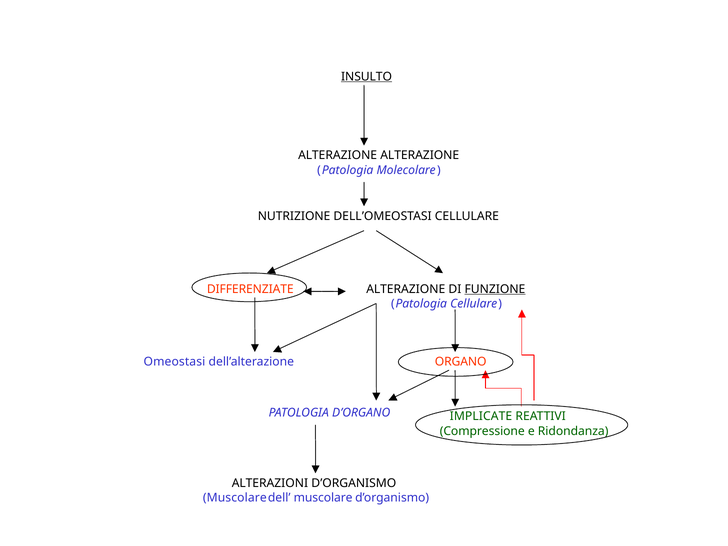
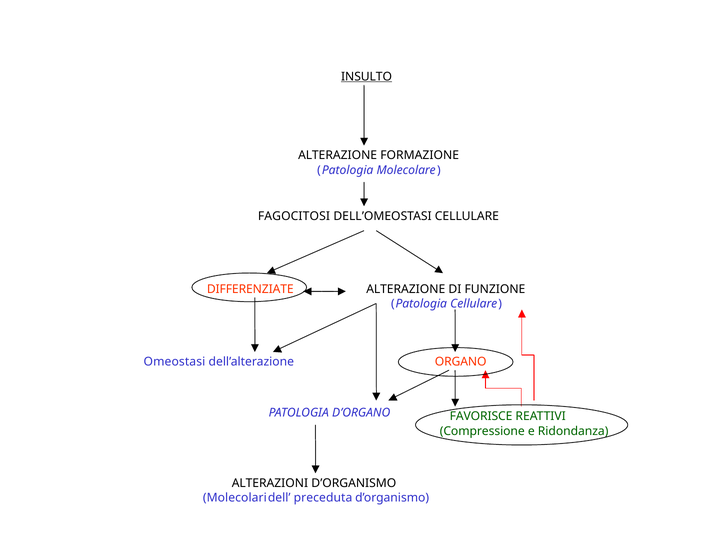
ALTERAZIONE ALTERAZIONE: ALTERAZIONE -> FORMAZIONE
NUTRIZIONE: NUTRIZIONE -> FAGOCITOSI
FUNZIONE underline: present -> none
IMPLICATE: IMPLICATE -> FAVORISCE
Muscolare at (235, 498): Muscolare -> Molecolari
dell muscolare: muscolare -> preceduta
